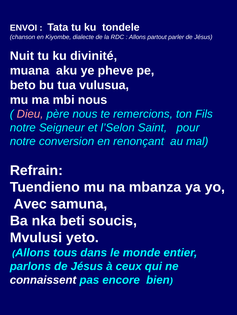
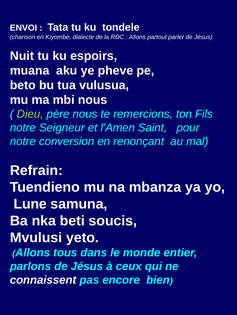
divinité: divinité -> espoirs
Dieu colour: pink -> light green
l’Selon: l’Selon -> l’Amen
Avec: Avec -> Lune
